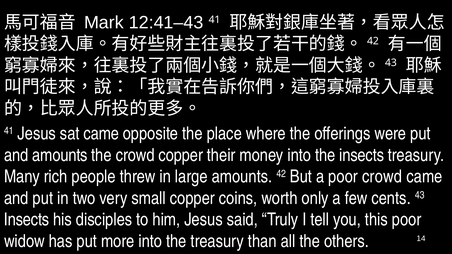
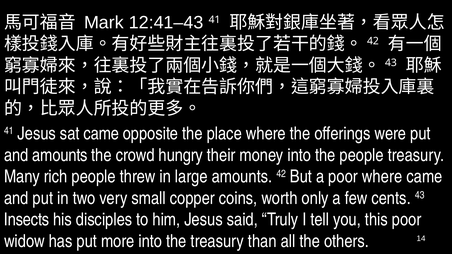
crowd copper: copper -> hungry
the insects: insects -> people
poor crowd: crowd -> where
